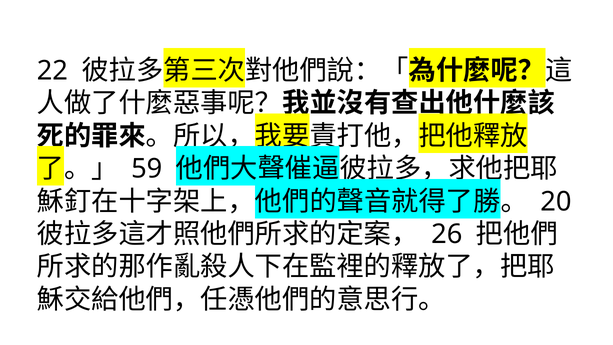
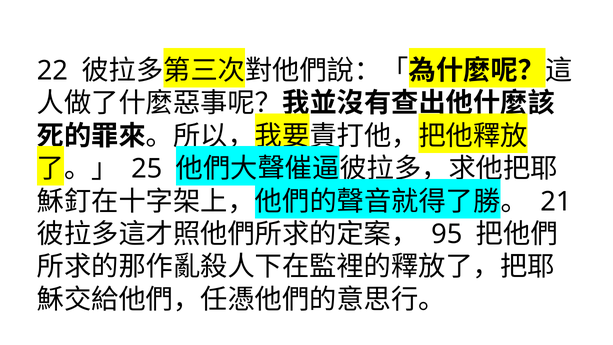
59: 59 -> 25
20: 20 -> 21
26: 26 -> 95
